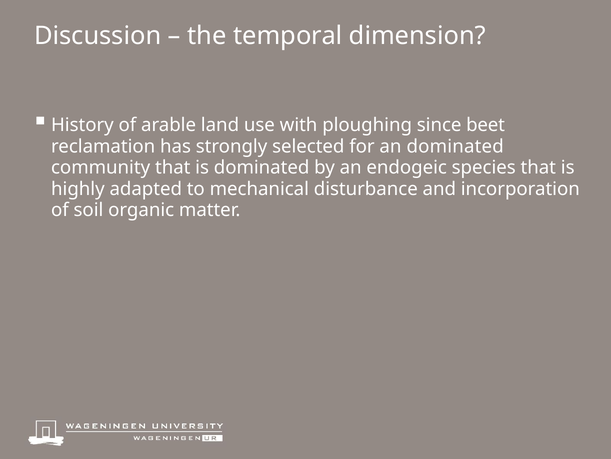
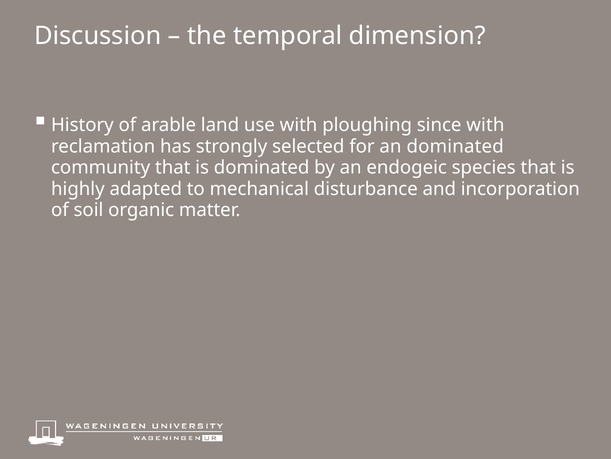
since beet: beet -> with
